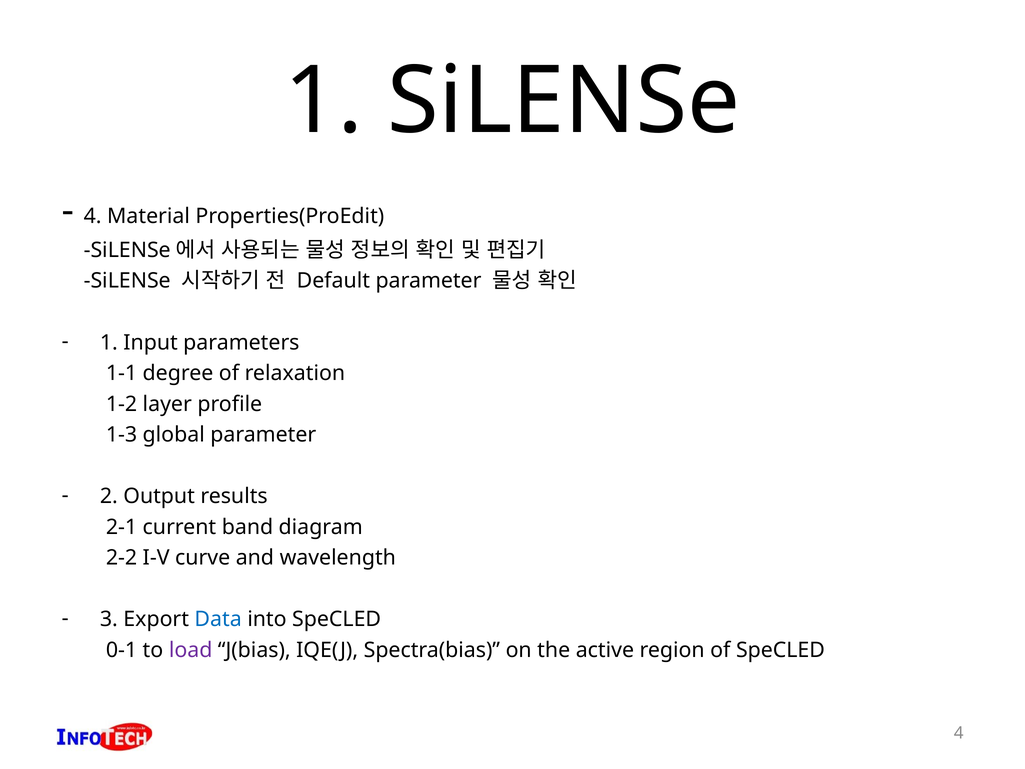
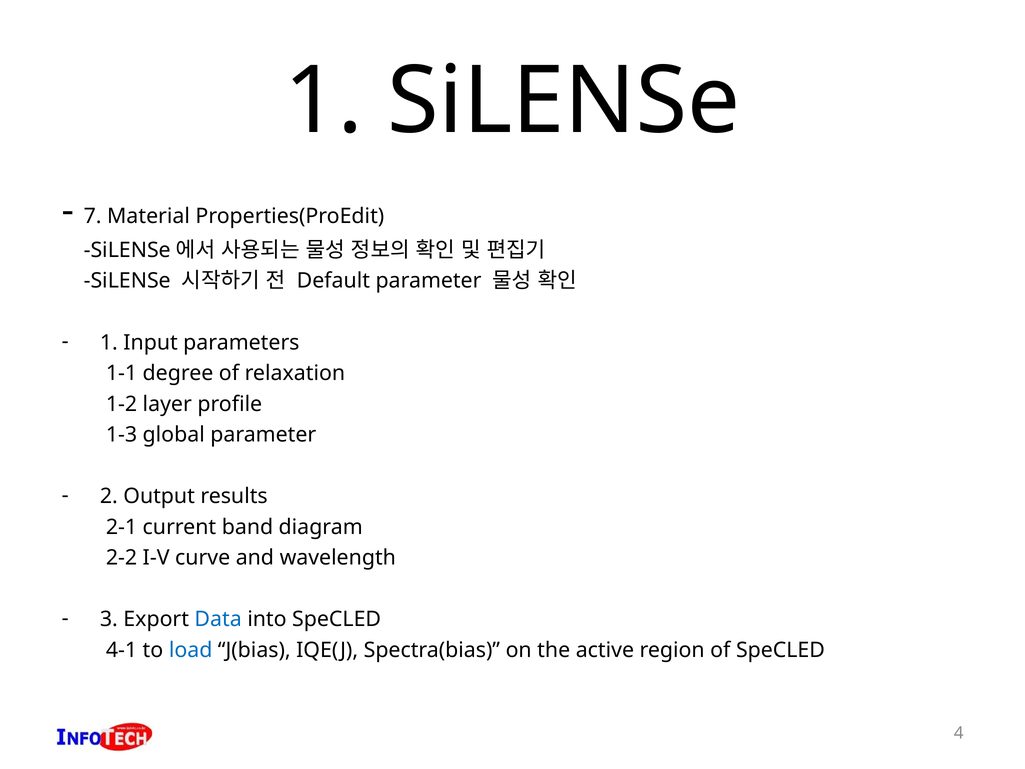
4 at (93, 216): 4 -> 7
0-1: 0-1 -> 4-1
load colour: purple -> blue
